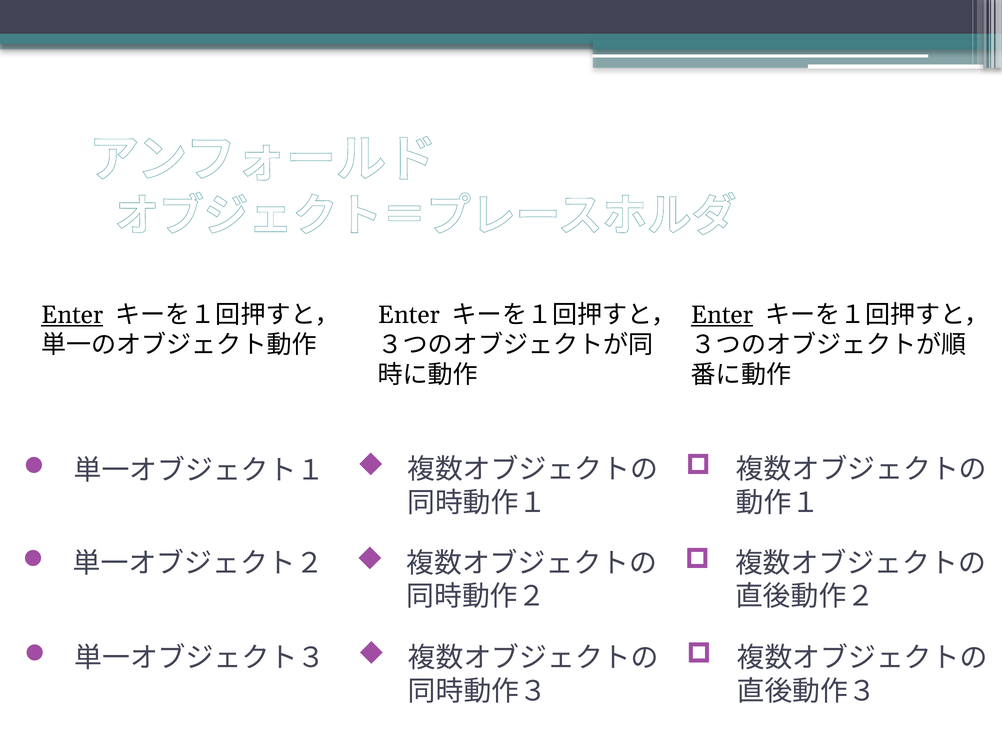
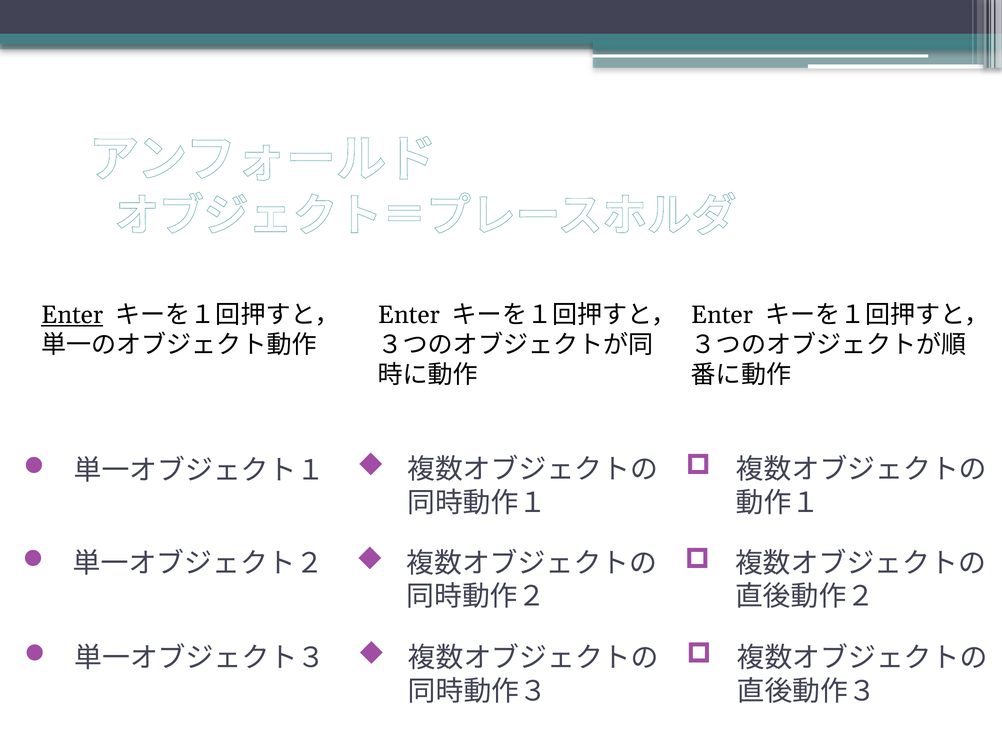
Enter at (722, 315) underline: present -> none
